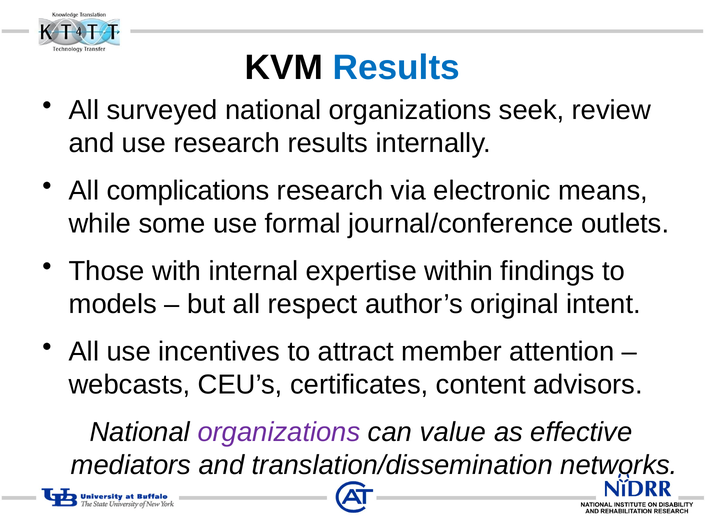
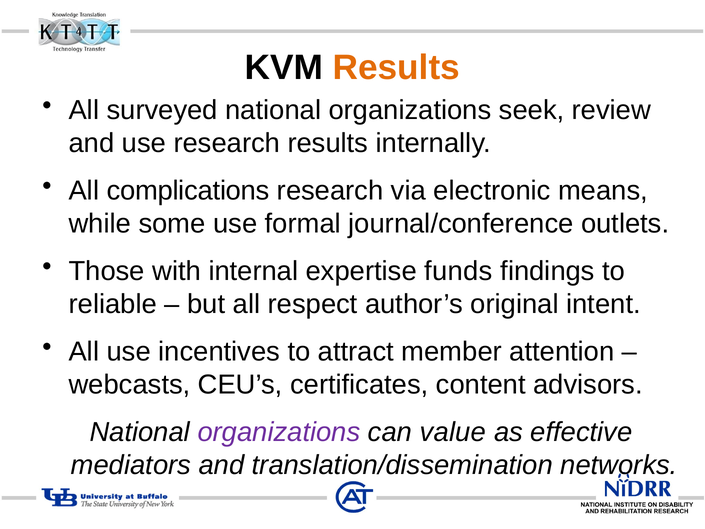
Results at (396, 68) colour: blue -> orange
within: within -> funds
models: models -> reliable
